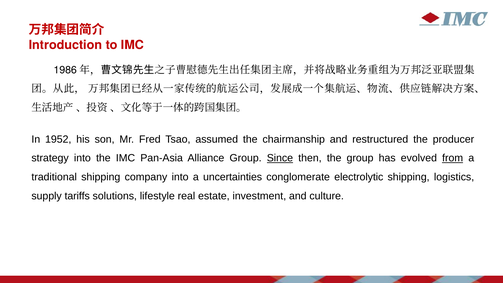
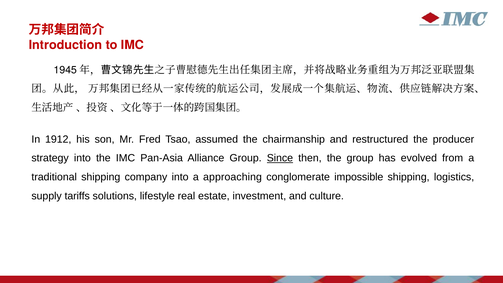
1986: 1986 -> 1945
1952: 1952 -> 1912
from underline: present -> none
uncertainties: uncertainties -> approaching
electrolytic: electrolytic -> impossible
